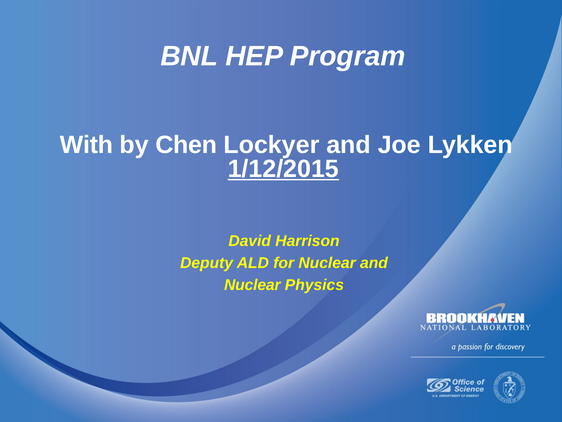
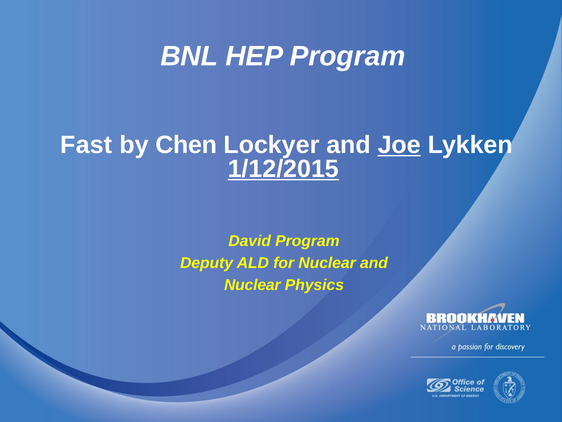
With: With -> Fast
Joe underline: none -> present
David Harrison: Harrison -> Program
